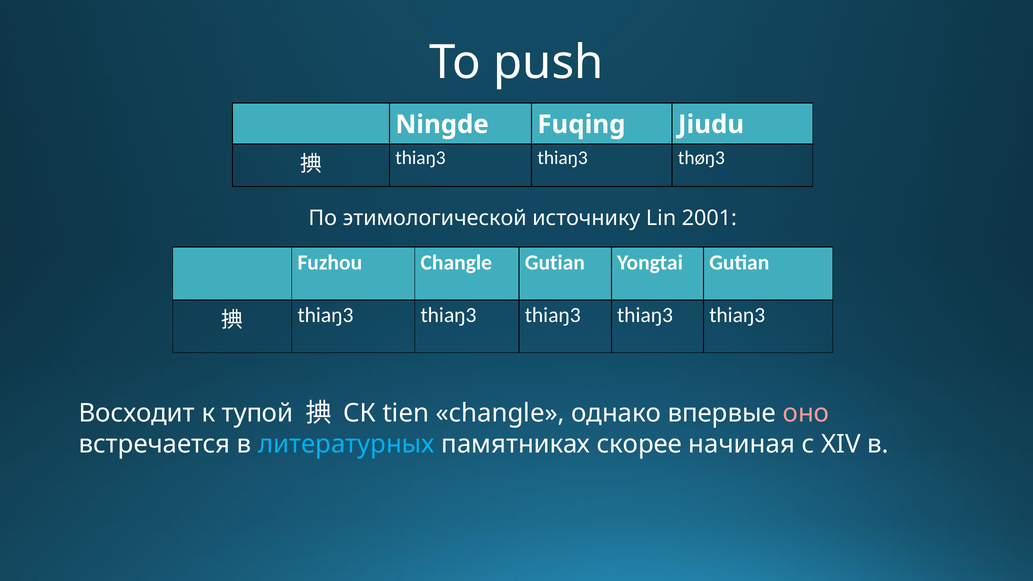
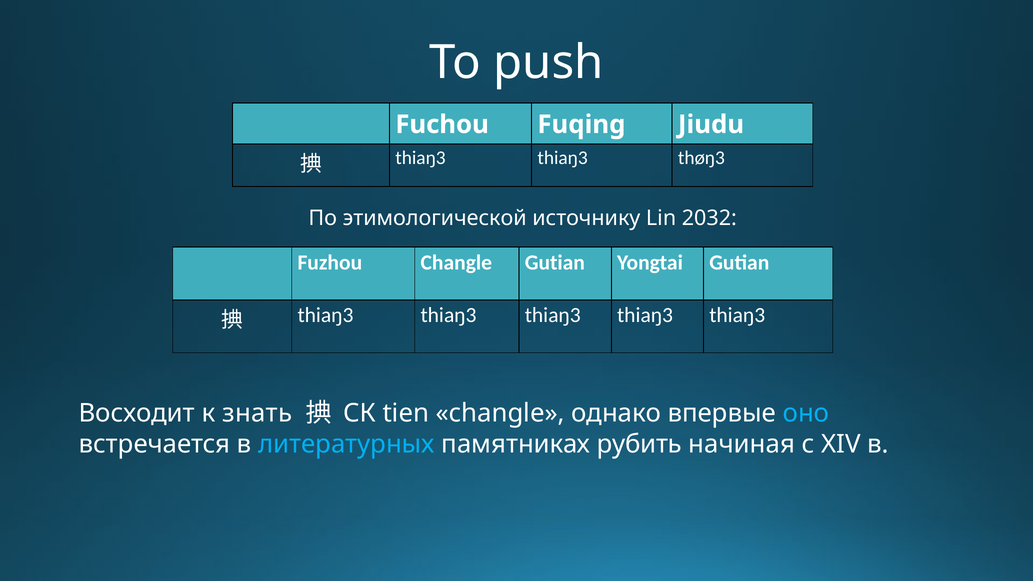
Ningde: Ningde -> Fuchou
2001: 2001 -> 2032
тупой: тупой -> знать
оно colour: pink -> light blue
скорее: скорее -> рубить
